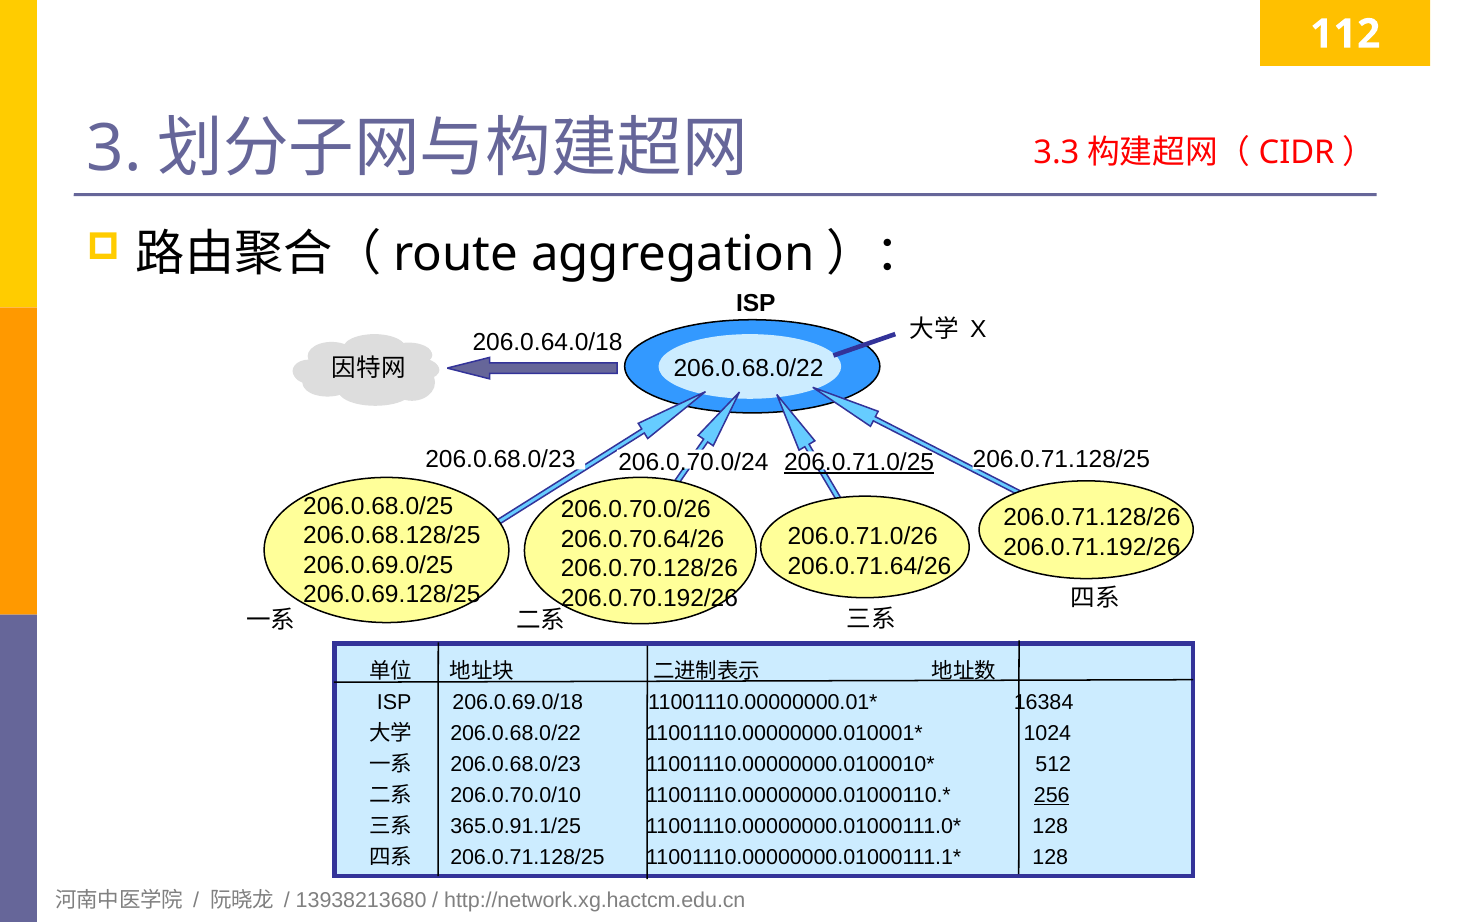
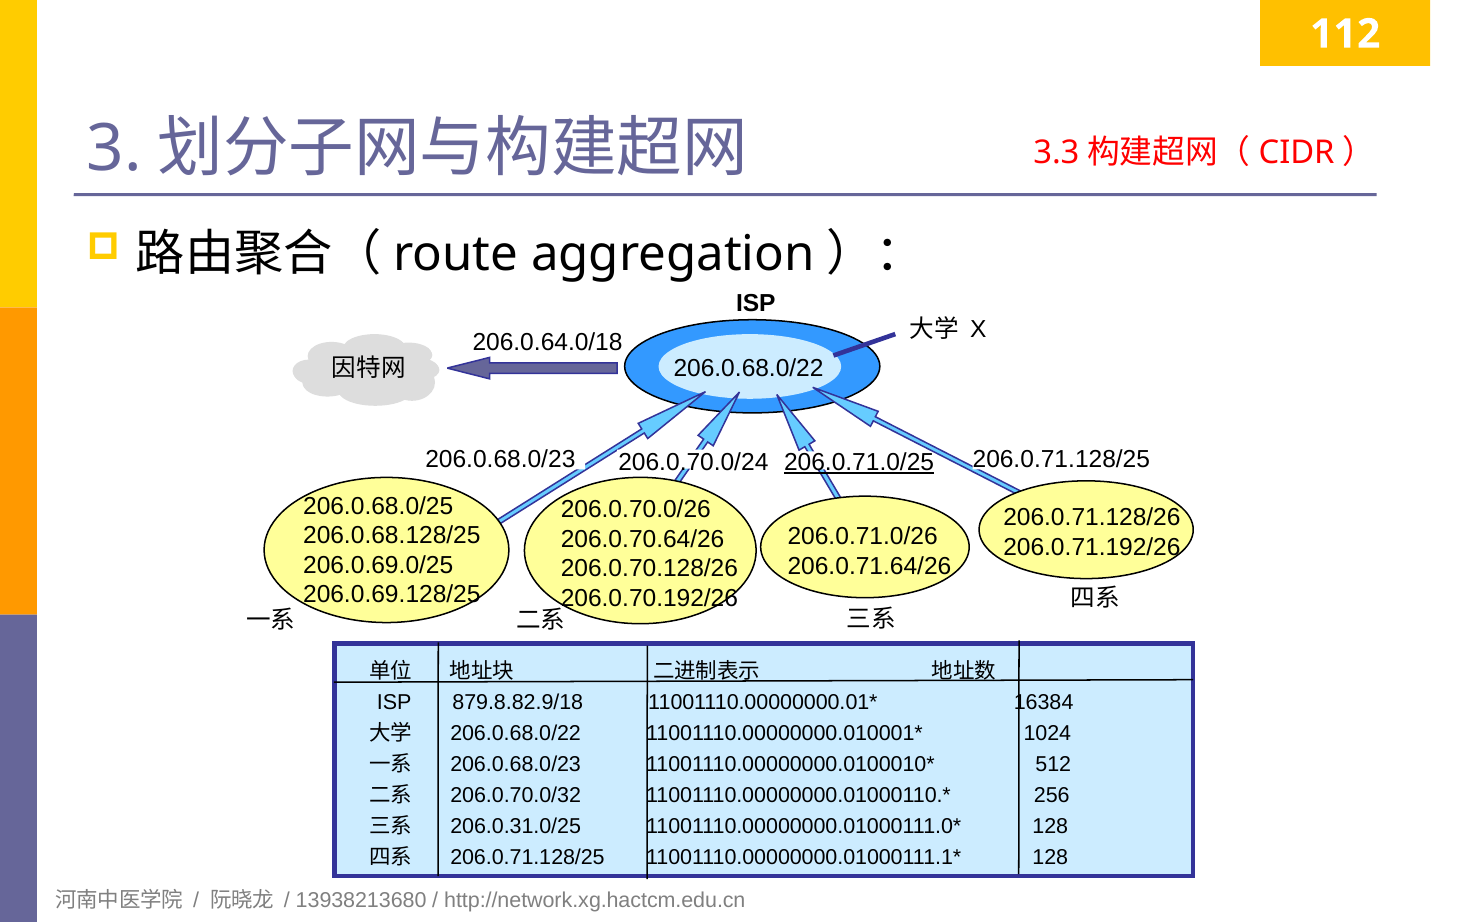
206.0.69.0/18: 206.0.69.0/18 -> 879.8.82.9/18
206.0.70.0/10: 206.0.70.0/10 -> 206.0.70.0/32
256 underline: present -> none
365.0.91.1/25: 365.0.91.1/25 -> 206.0.31.0/25
